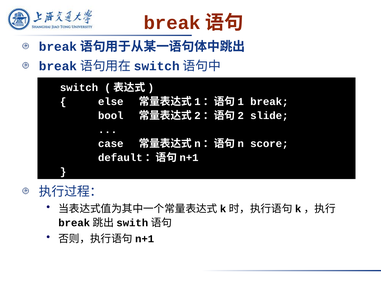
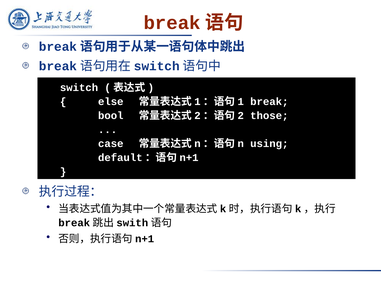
slide: slide -> those
score: score -> using
